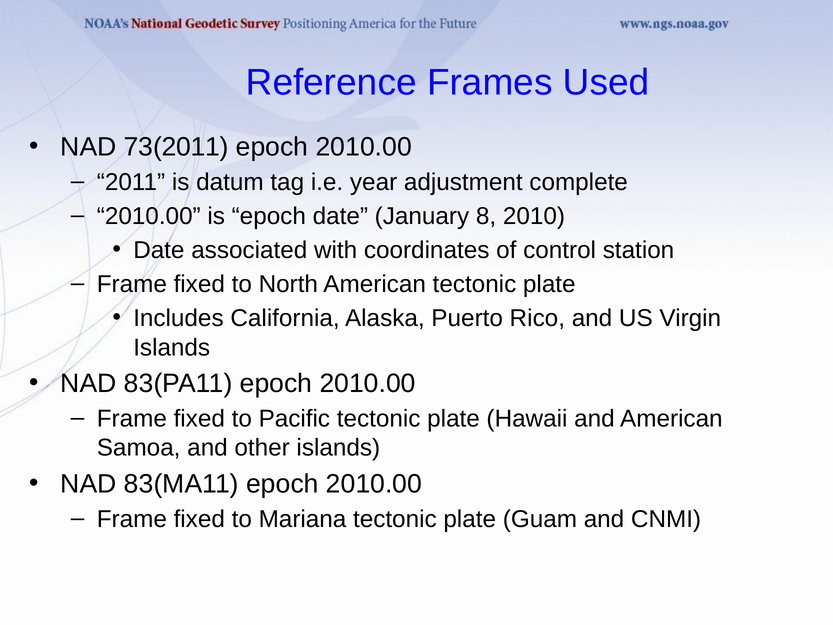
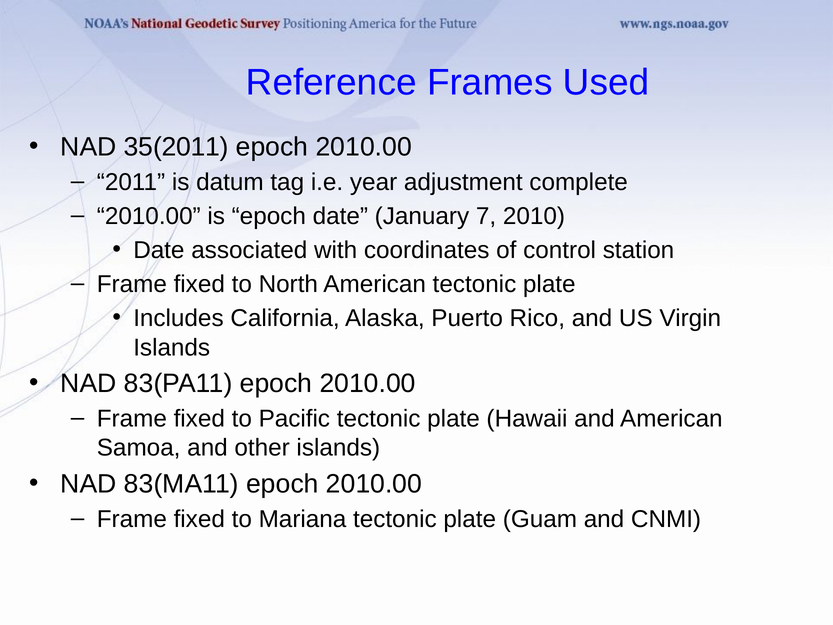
73(2011: 73(2011 -> 35(2011
8: 8 -> 7
